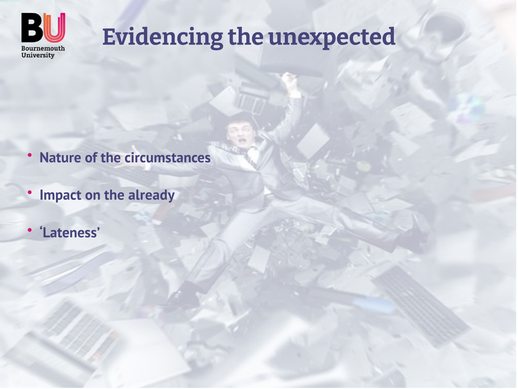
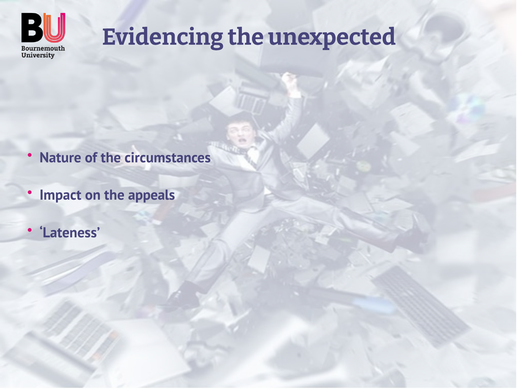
already: already -> appeals
